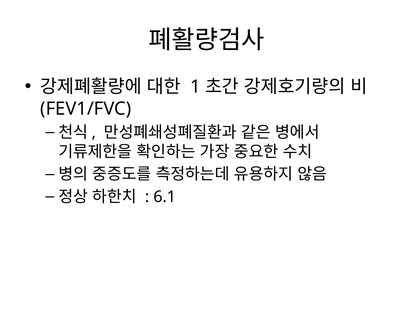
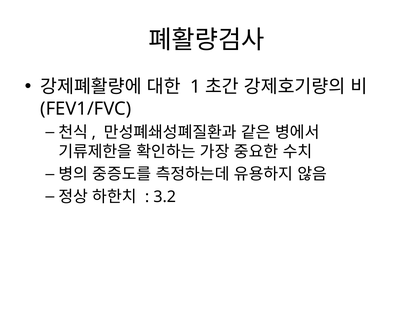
6.1: 6.1 -> 3.2
